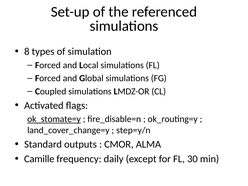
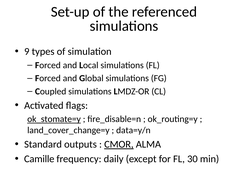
8: 8 -> 9
step=y/n: step=y/n -> data=y/n
CMOR underline: none -> present
